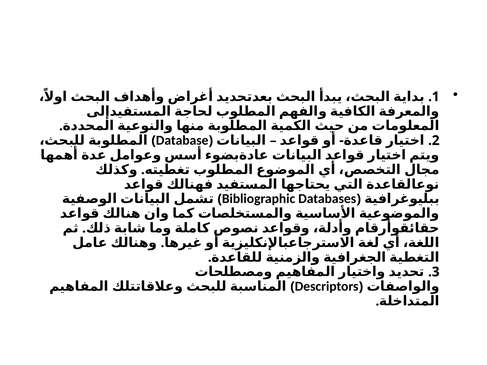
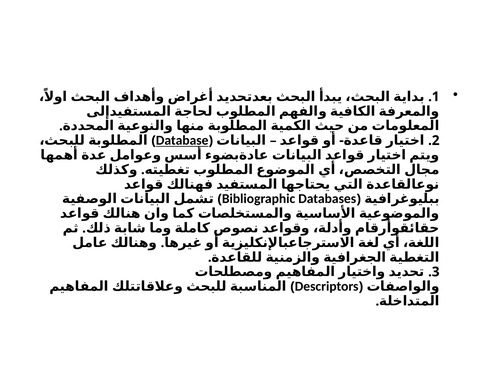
Database underline: none -> present
